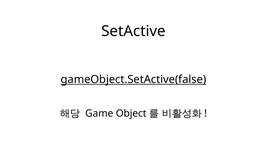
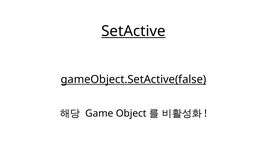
SetActive underline: none -> present
